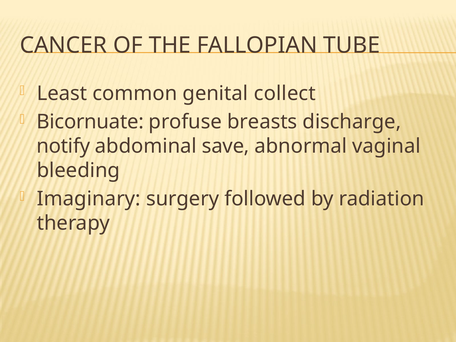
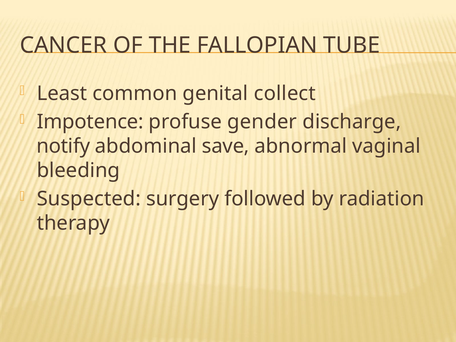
Bicornuate: Bicornuate -> Impotence
breasts: breasts -> gender
Imaginary: Imaginary -> Suspected
